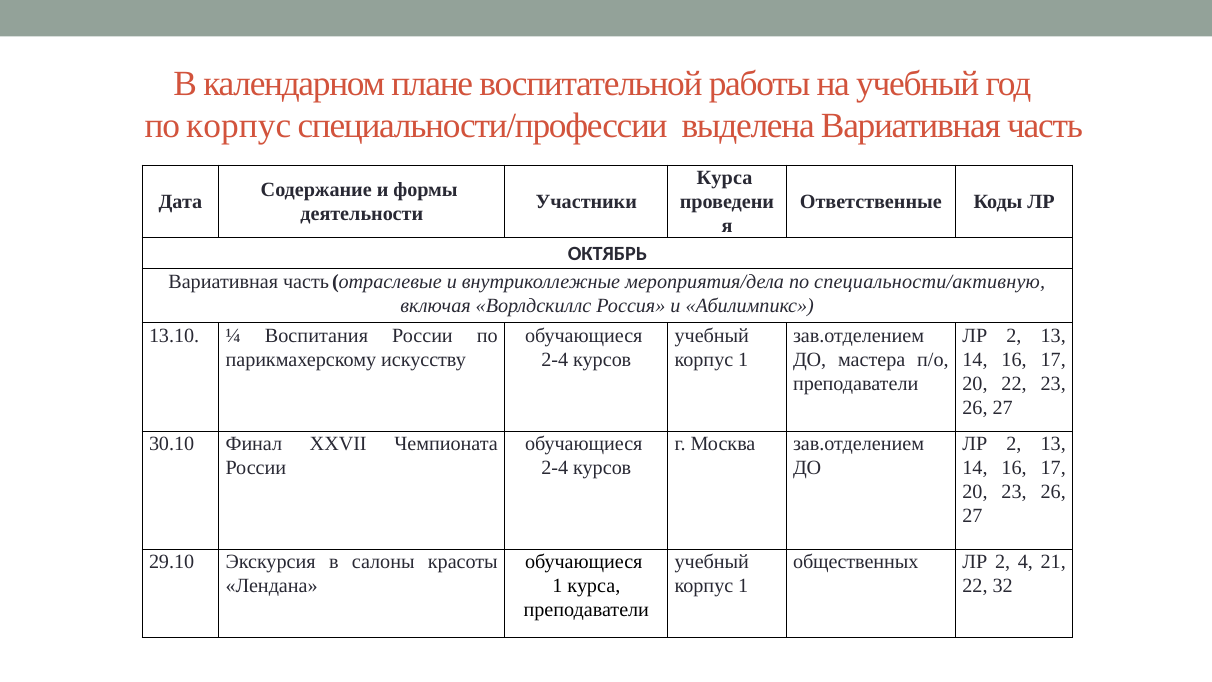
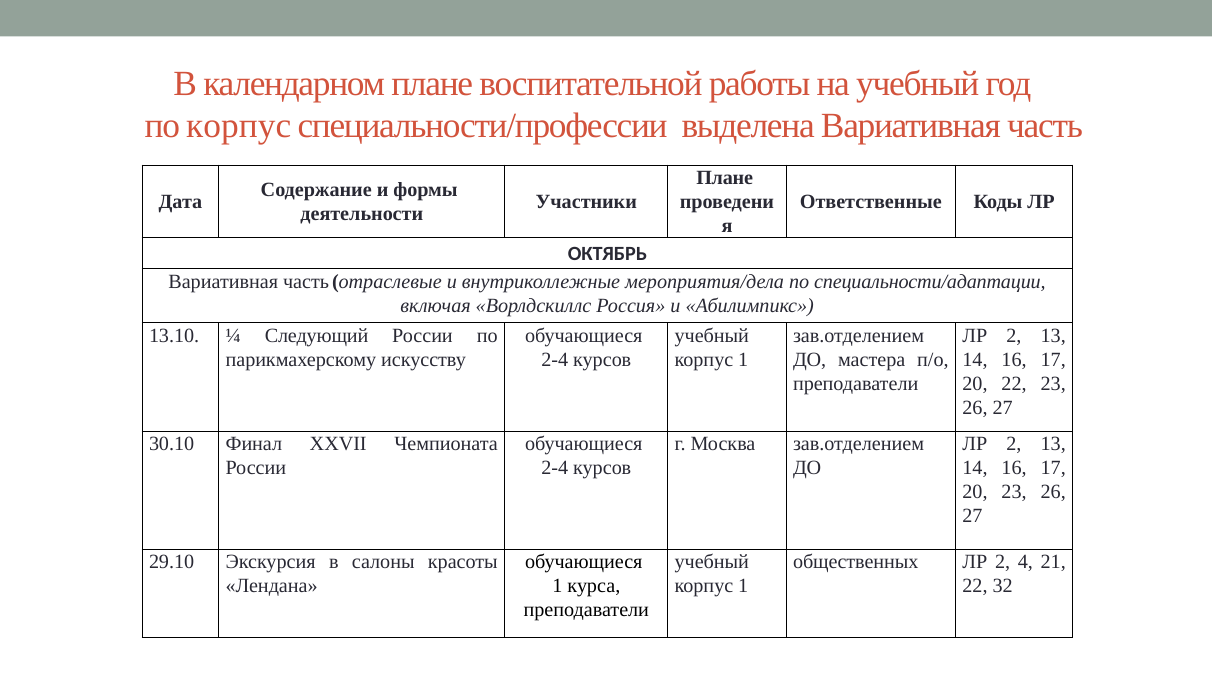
Курса at (724, 178): Курса -> Плане
специальности/активную: специальности/активную -> специальности/адаптации
Воспитания: Воспитания -> Следующий
